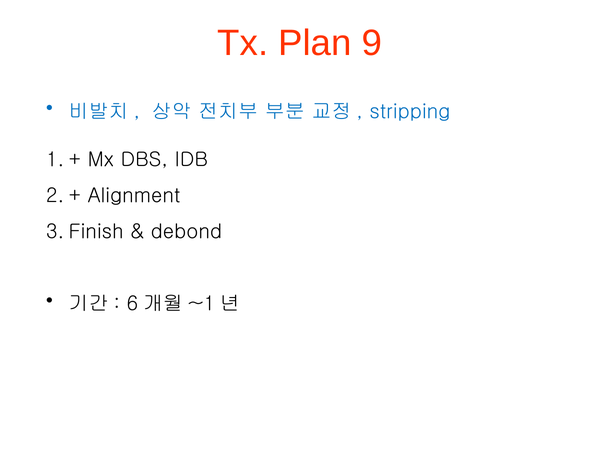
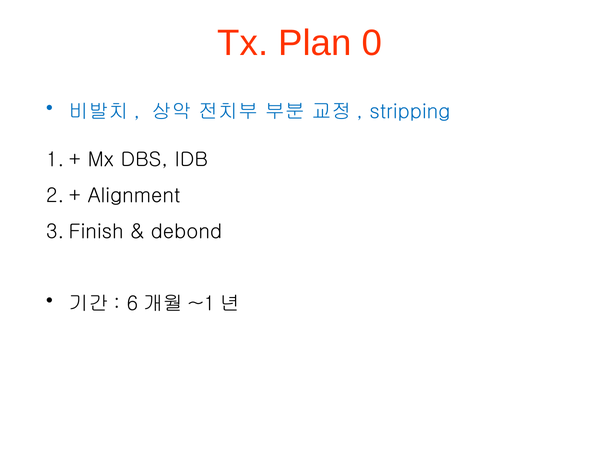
9: 9 -> 0
